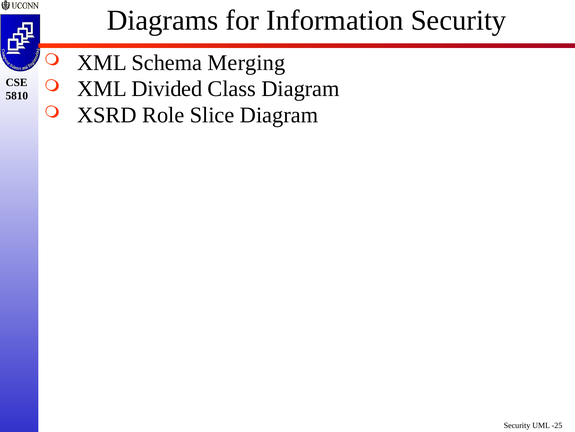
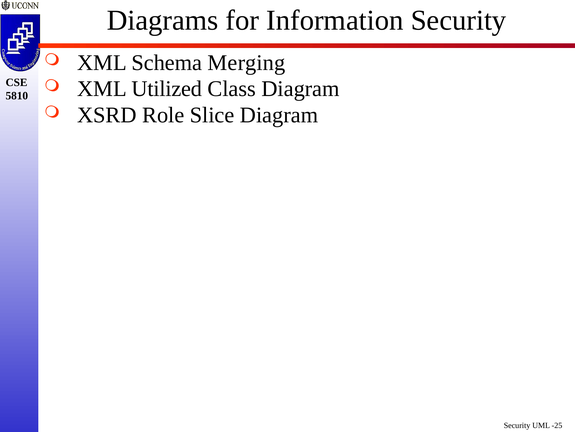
Divided: Divided -> Utilized
